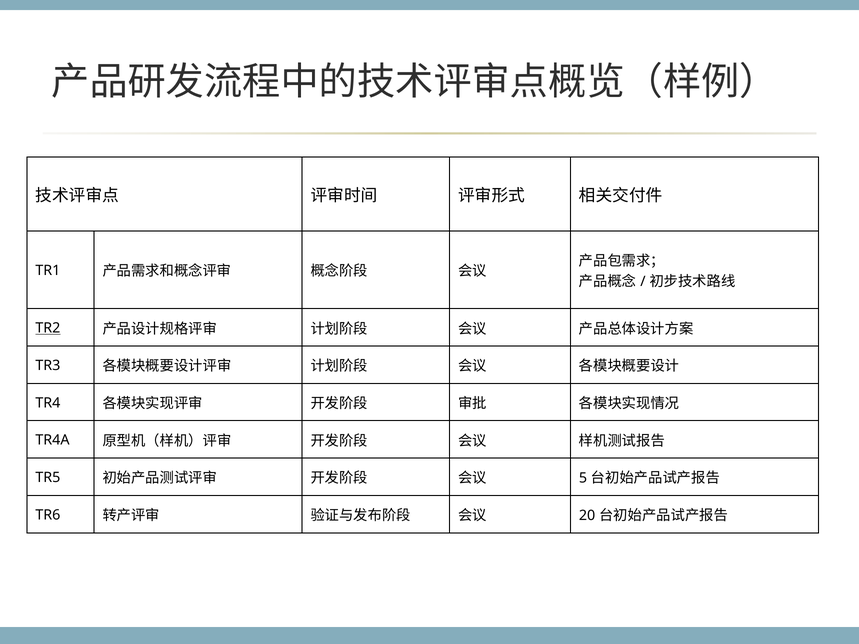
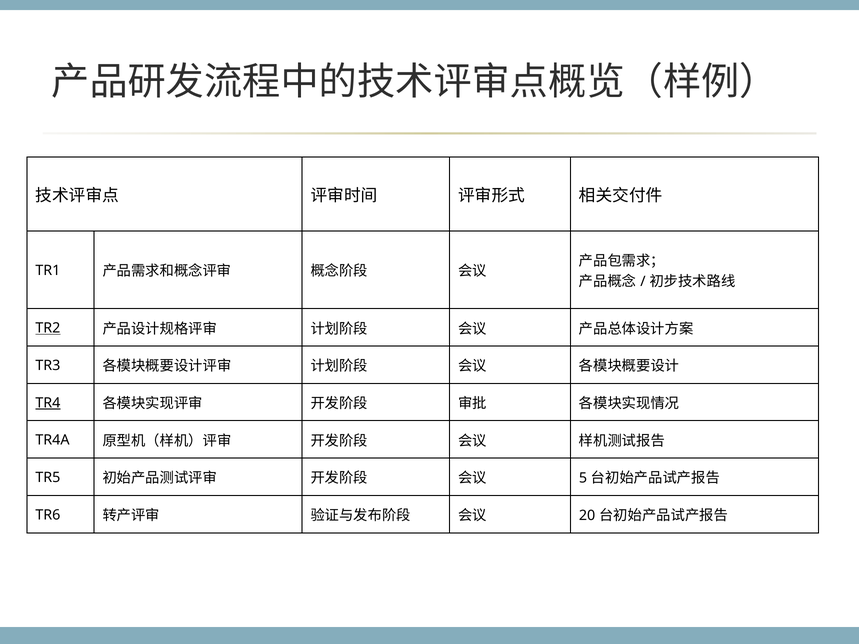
TR4 underline: none -> present
